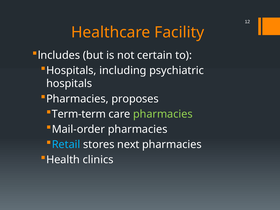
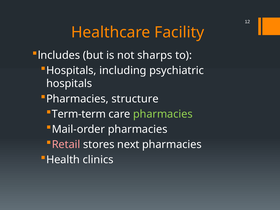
certain: certain -> sharps
proposes: proposes -> structure
Retail colour: light blue -> pink
